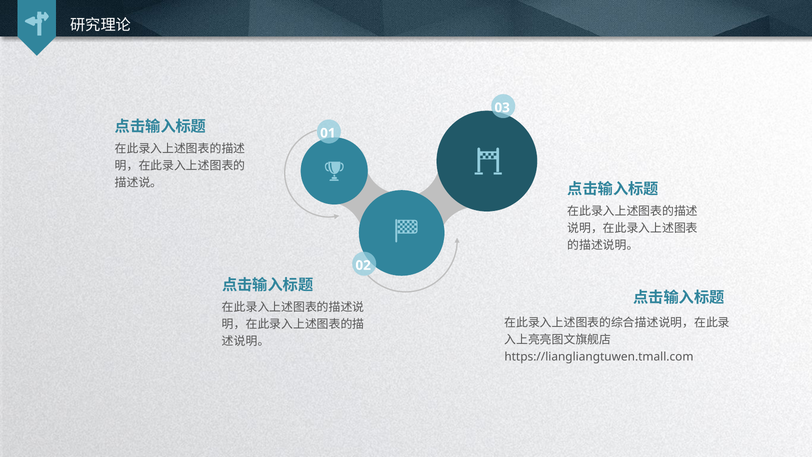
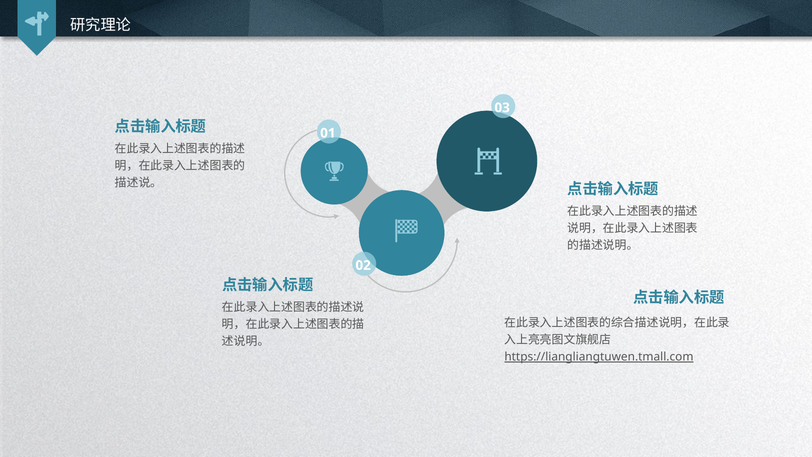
https://liangliangtuwen.tmall.com underline: none -> present
